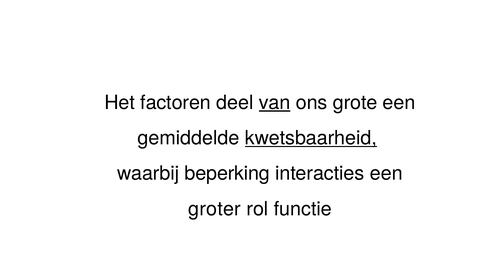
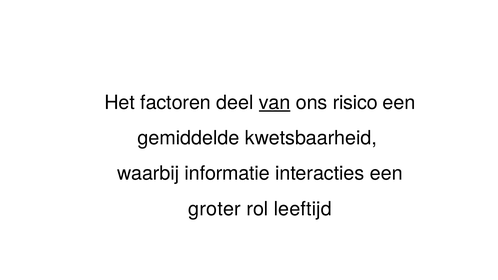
grote: grote -> risico
kwetsbaarheid underline: present -> none
beperking: beperking -> informatie
functie: functie -> leeftijd
